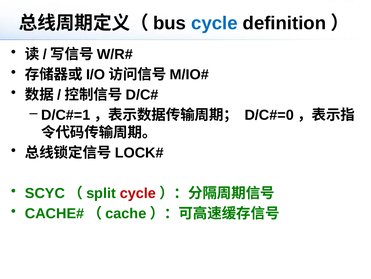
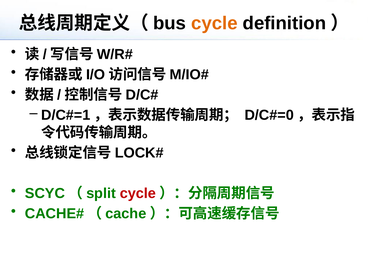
cycle at (214, 23) colour: blue -> orange
